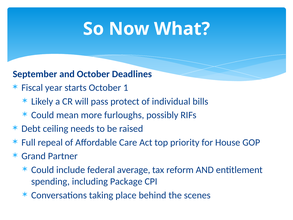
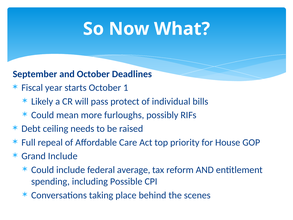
Grand Partner: Partner -> Include
Package: Package -> Possible
